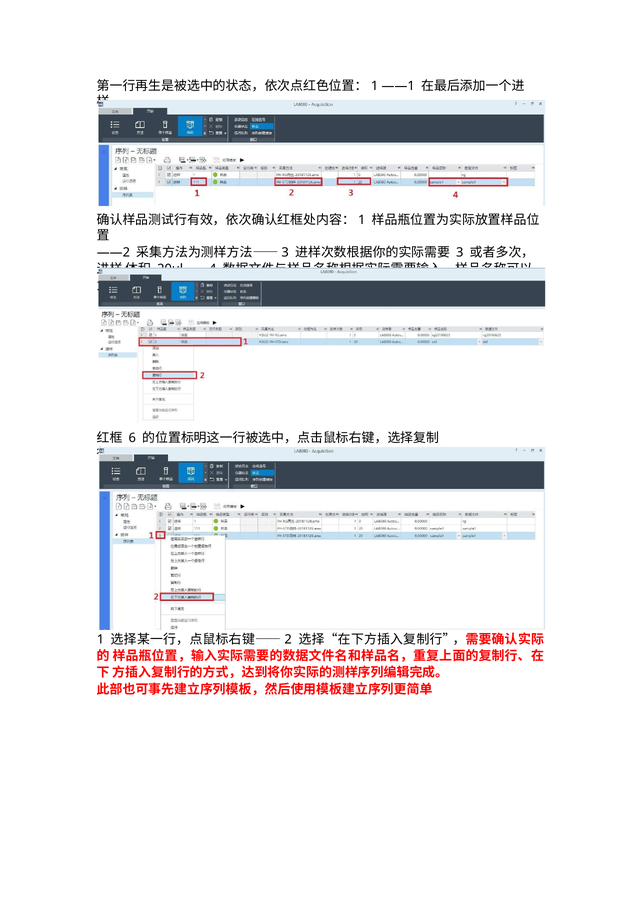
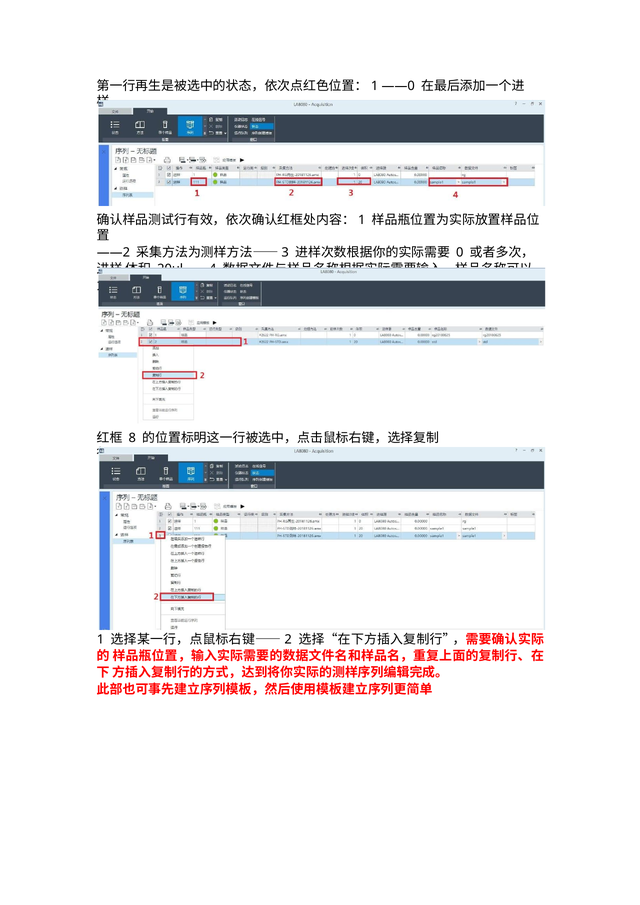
——1: ——1 -> ——0
3: 3 -> 0
6: 6 -> 8
